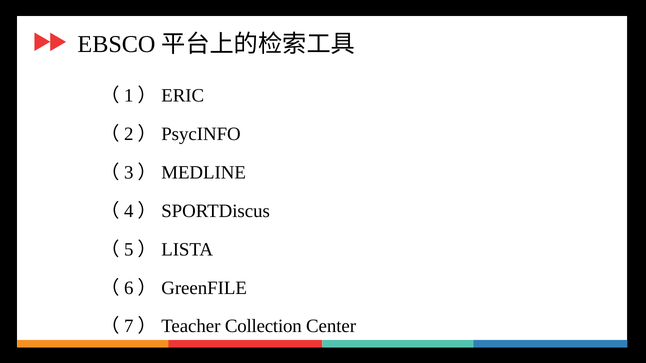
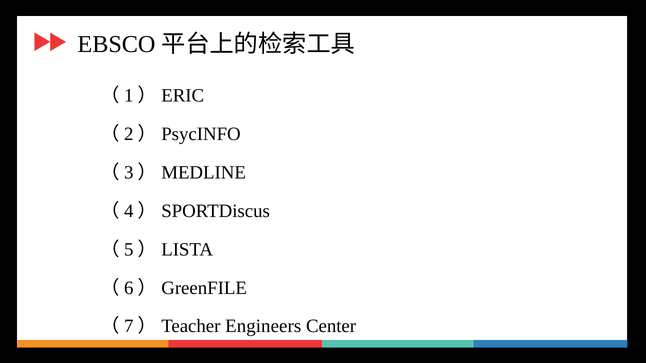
Collection: Collection -> Engineers
